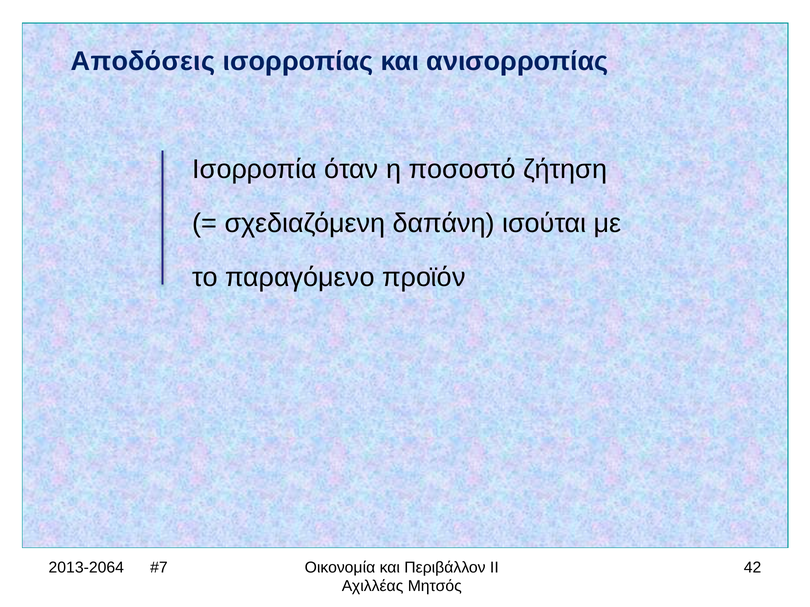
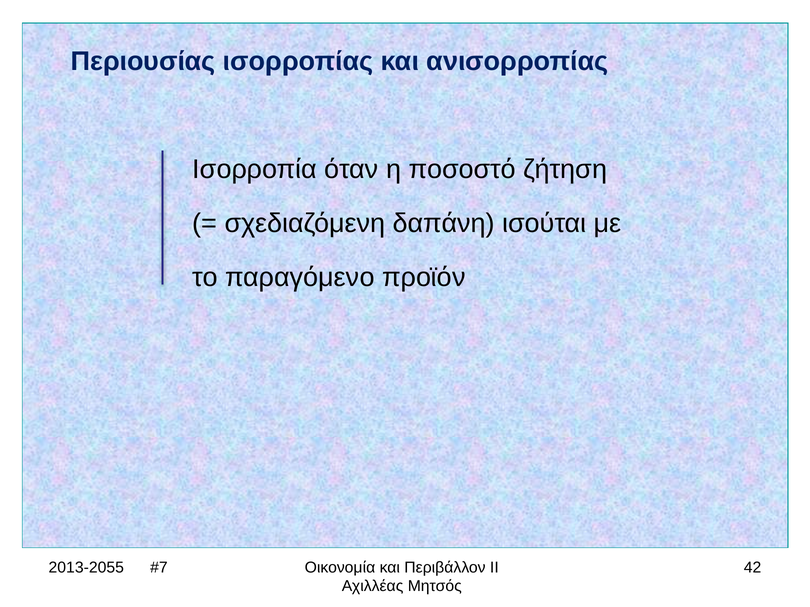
Αποδόσεις: Αποδόσεις -> Περιουσίας
2013-2064: 2013-2064 -> 2013-2055
